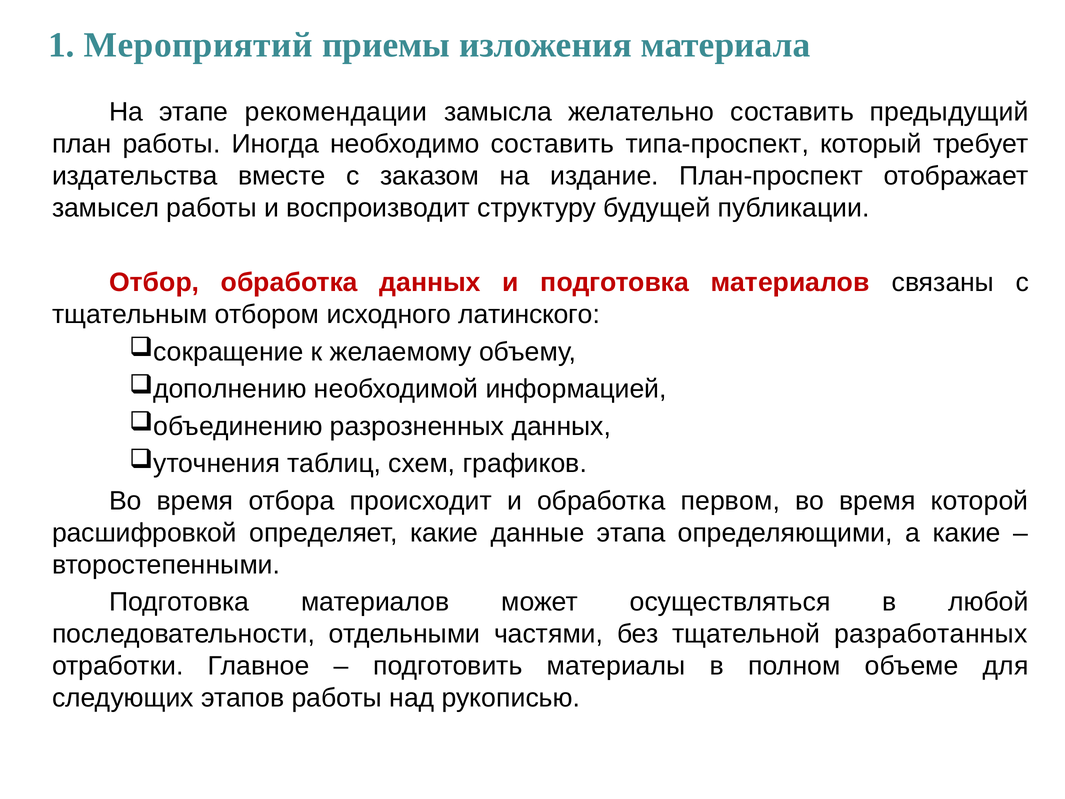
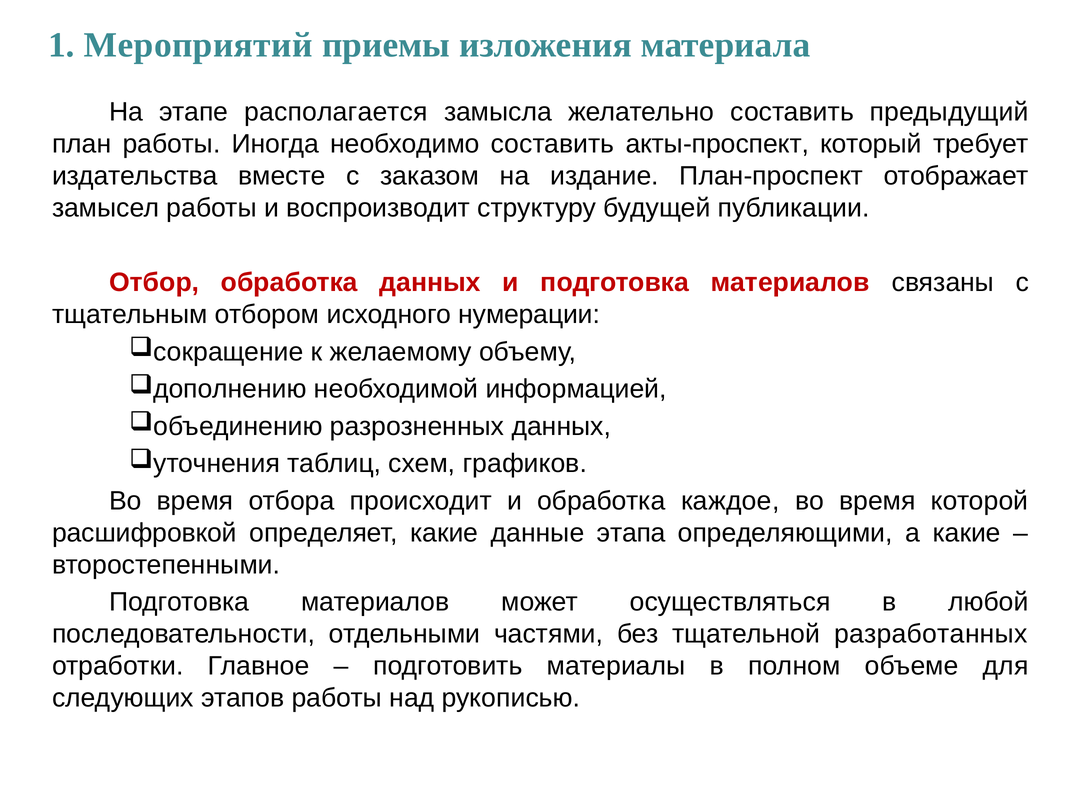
рекомендации: рекомендации -> располагается
типа-проспект: типа-проспект -> акты-проспект
латинского: латинского -> нумерации
первом: первом -> каждое
